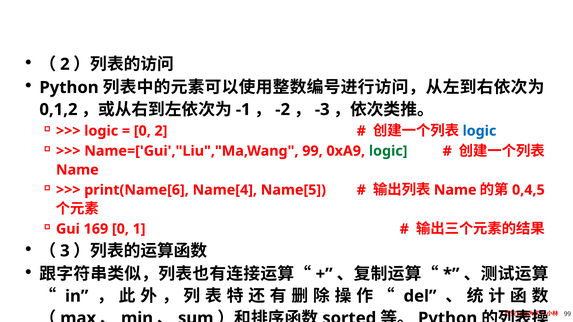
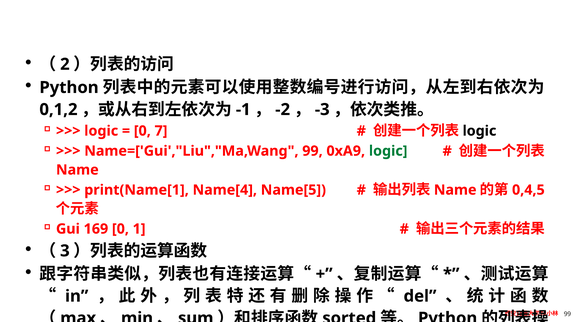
0 2: 2 -> 7
logic at (479, 131) colour: blue -> black
print(Name[6: print(Name[6 -> print(Name[1
